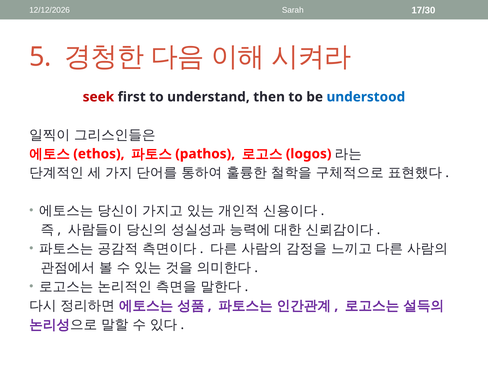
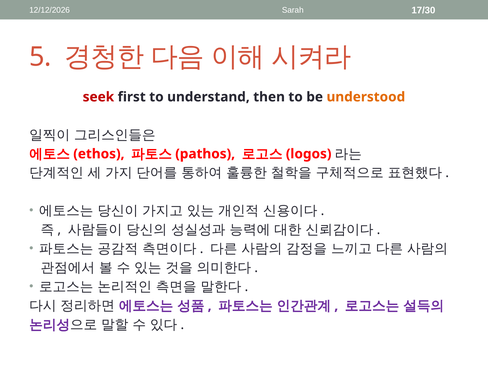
understood colour: blue -> orange
